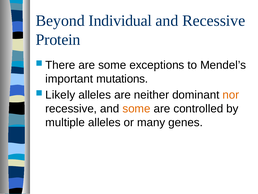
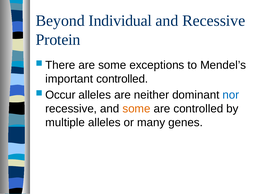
important mutations: mutations -> controlled
Likely: Likely -> Occur
nor colour: orange -> blue
